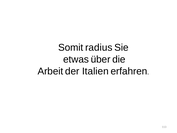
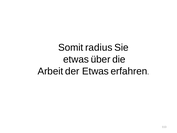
der Italien: Italien -> Etwas
